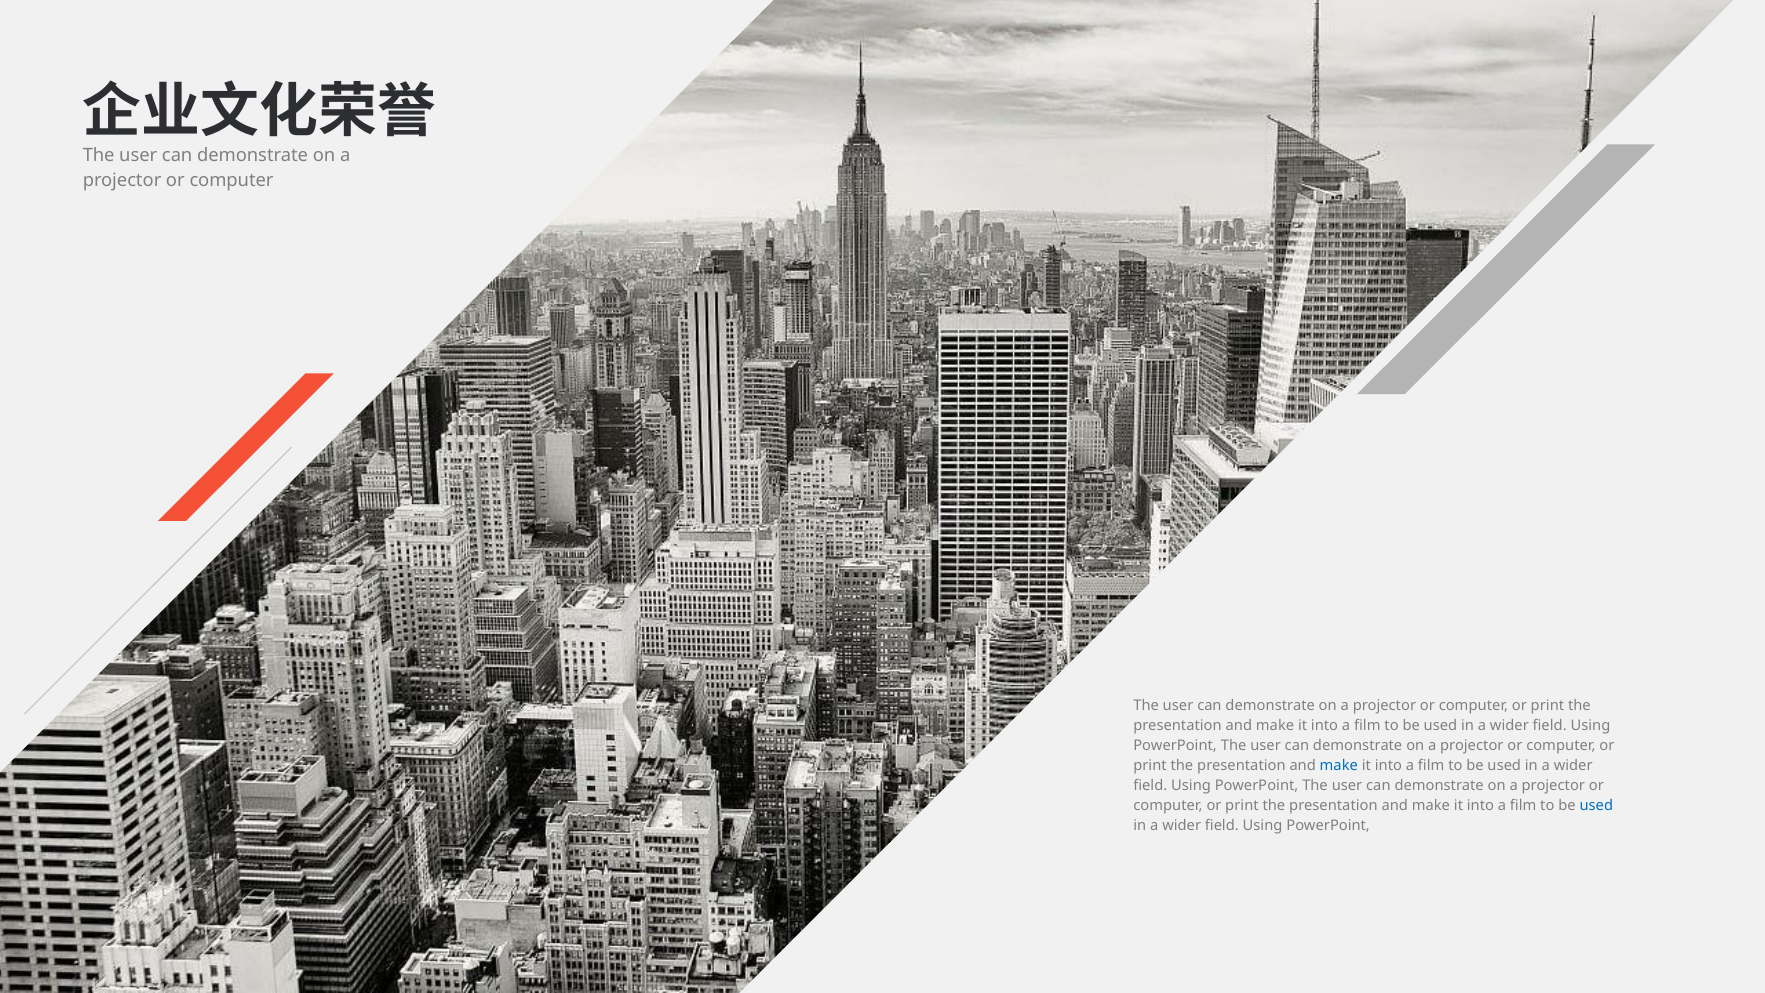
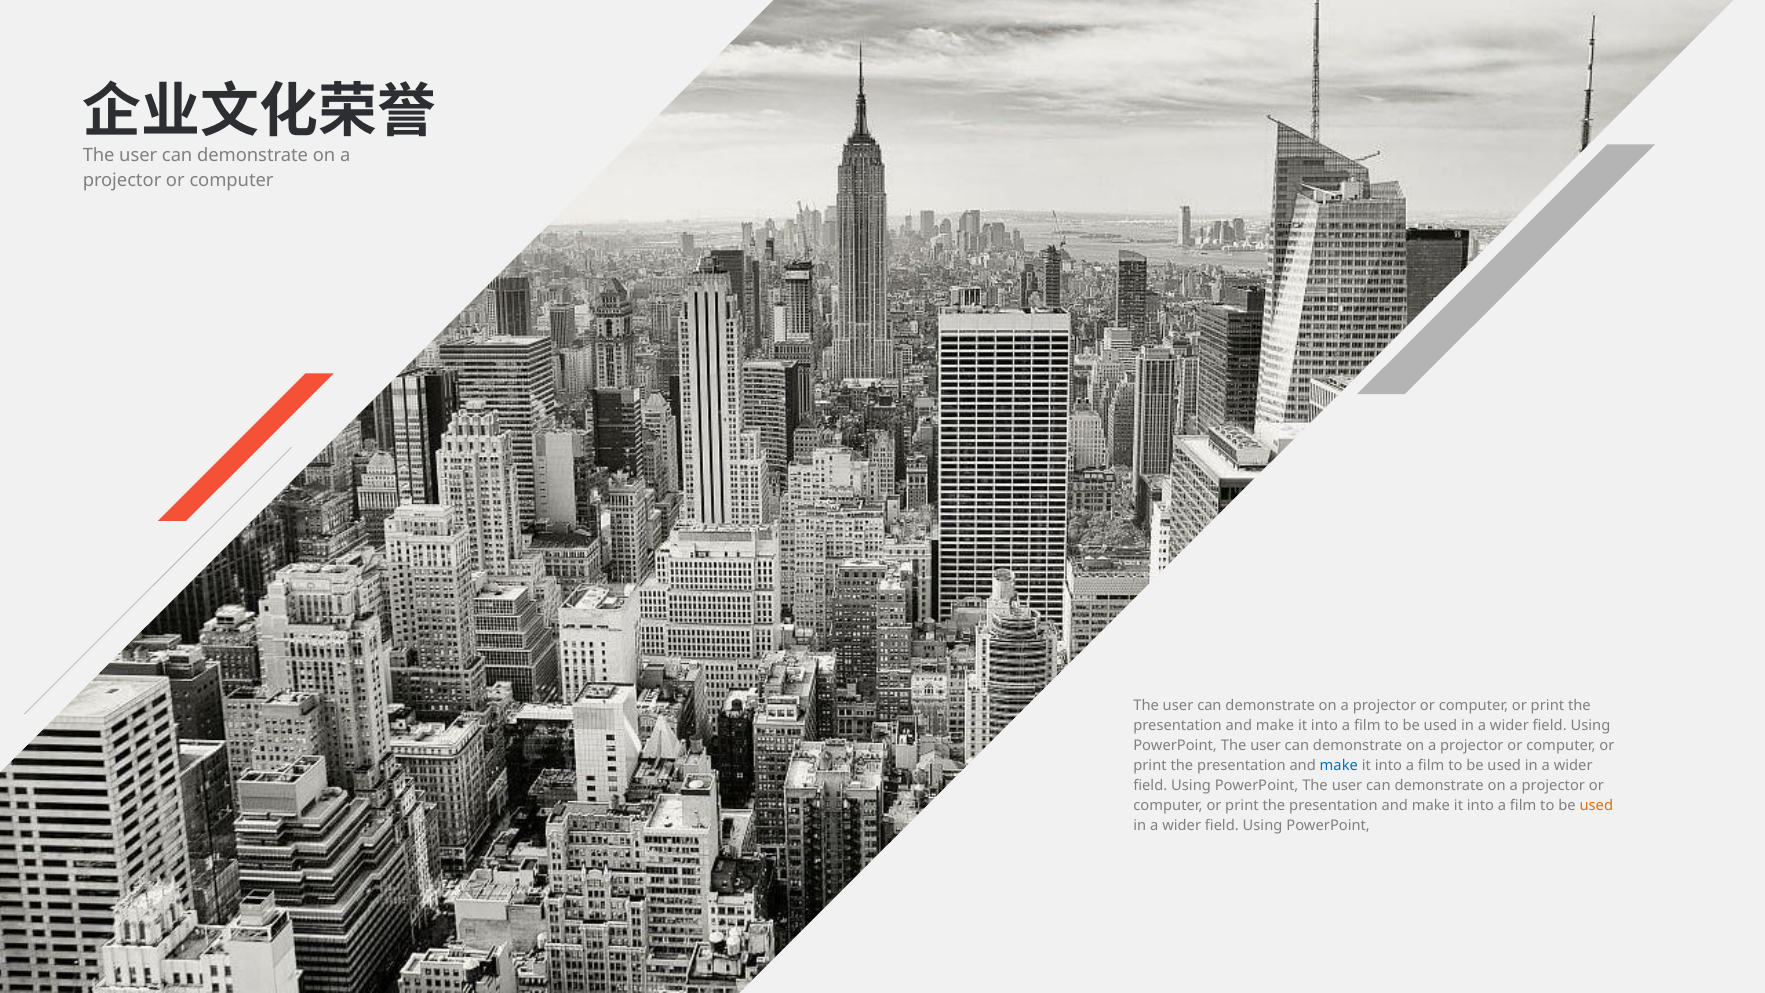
used at (1596, 805) colour: blue -> orange
